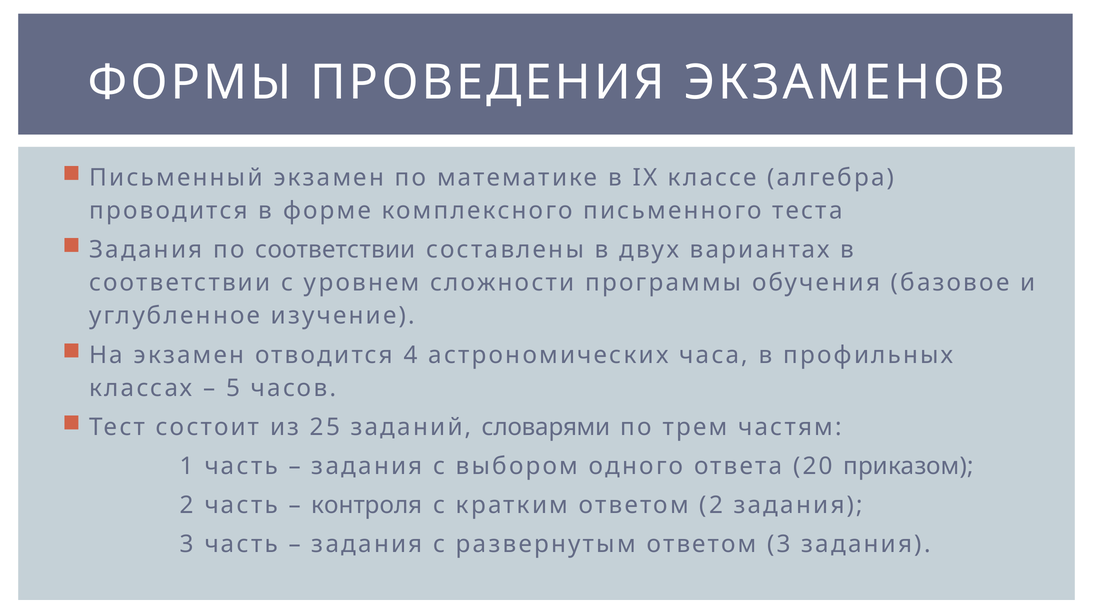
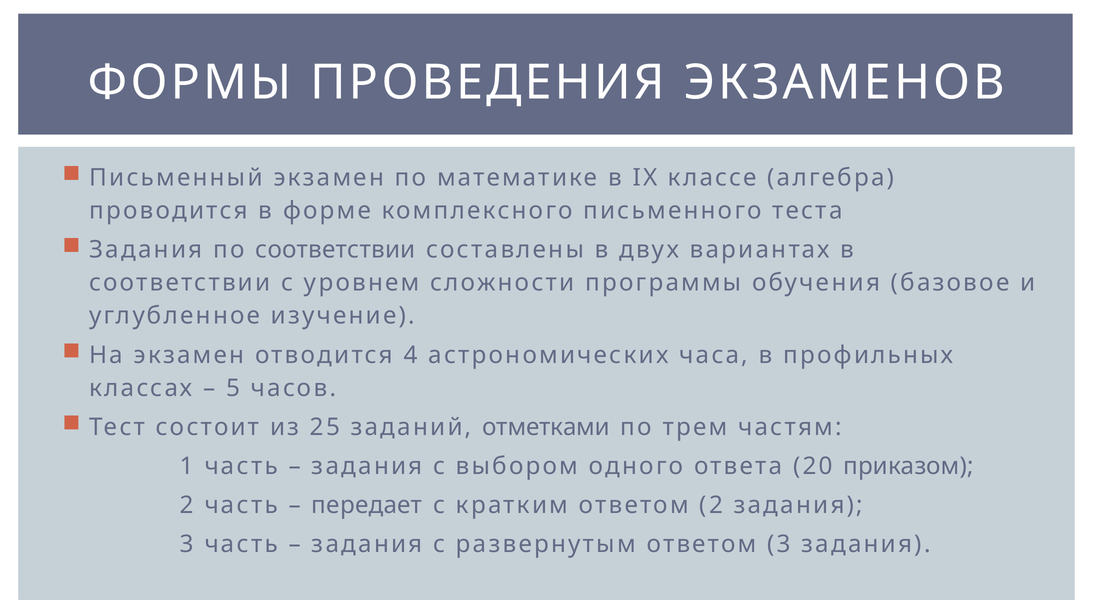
словарями: словарями -> отметками
контроля: контроля -> передает
